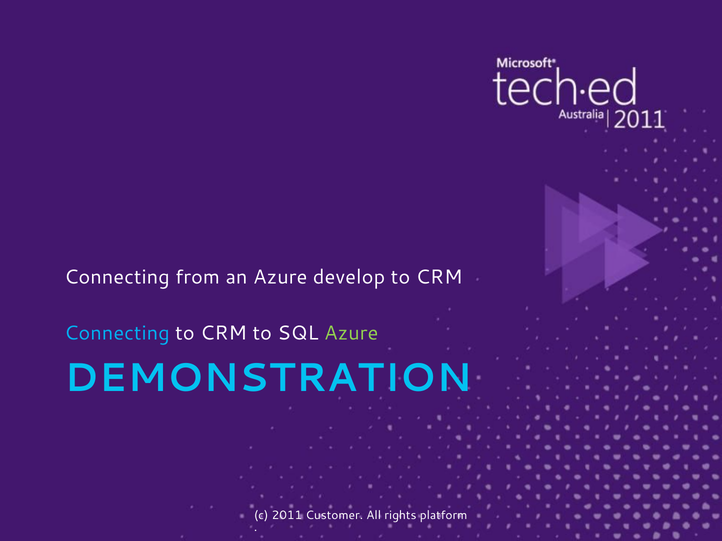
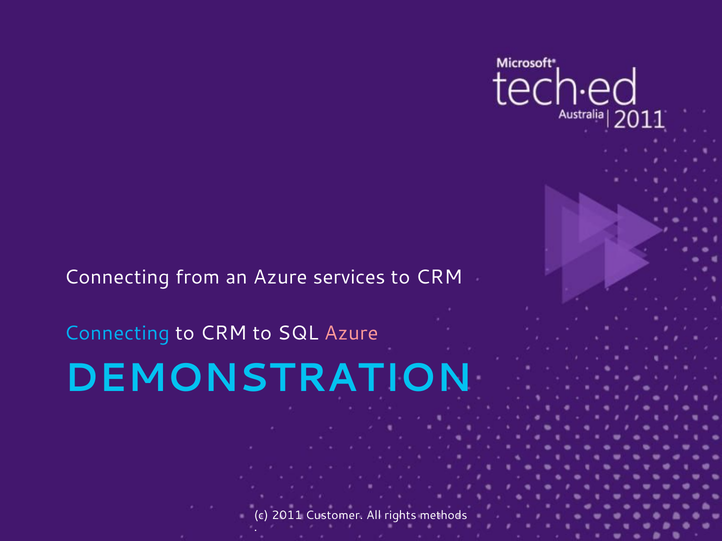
develop: develop -> services
Azure at (351, 334) colour: light green -> pink
platform: platform -> methods
